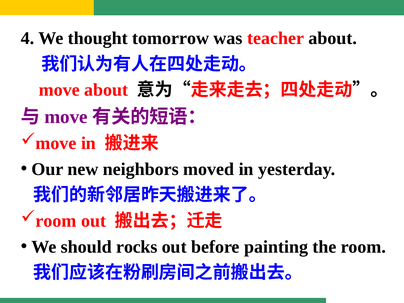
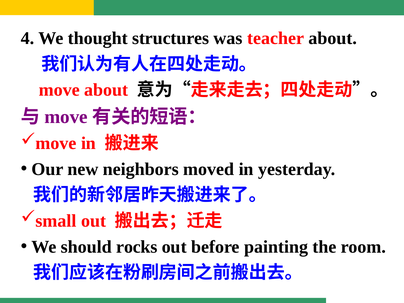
tomorrow: tomorrow -> structures
room at (56, 221): room -> small
